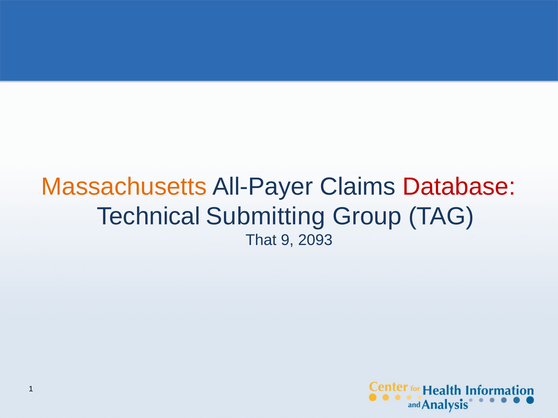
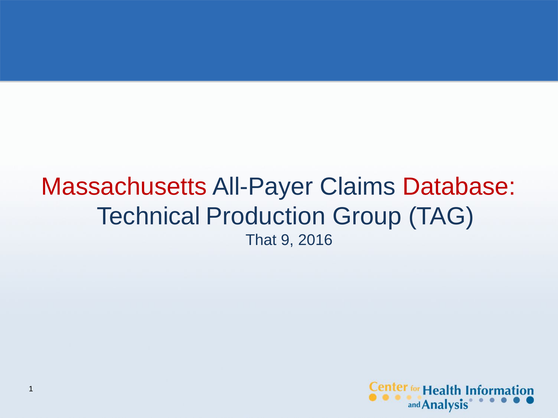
Massachusetts colour: orange -> red
Submitting: Submitting -> Production
2093: 2093 -> 2016
